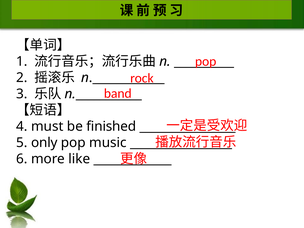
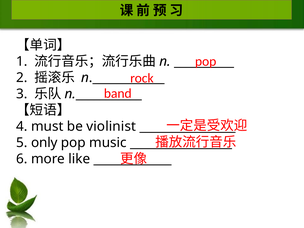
finished: finished -> violinist
